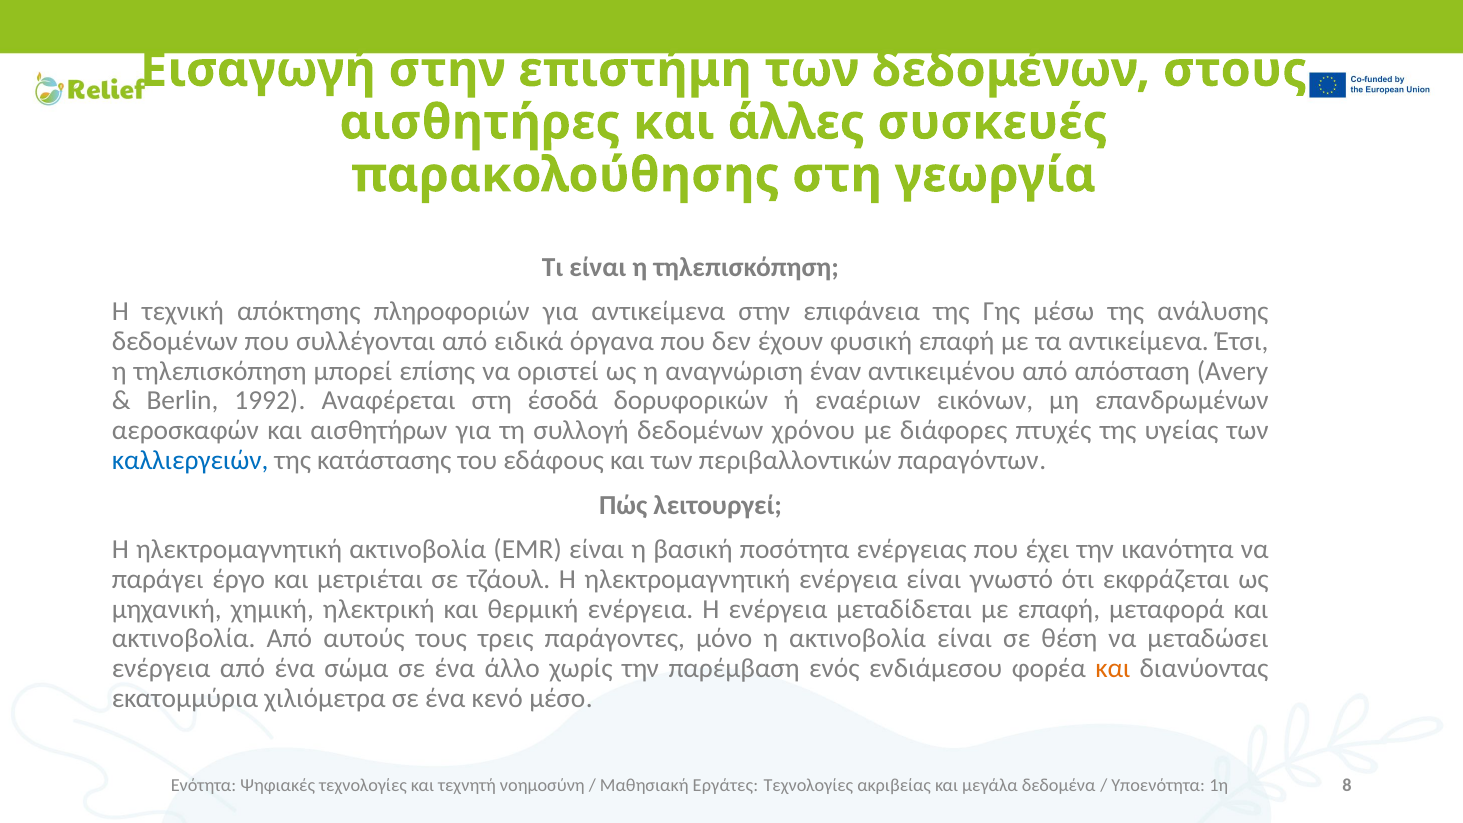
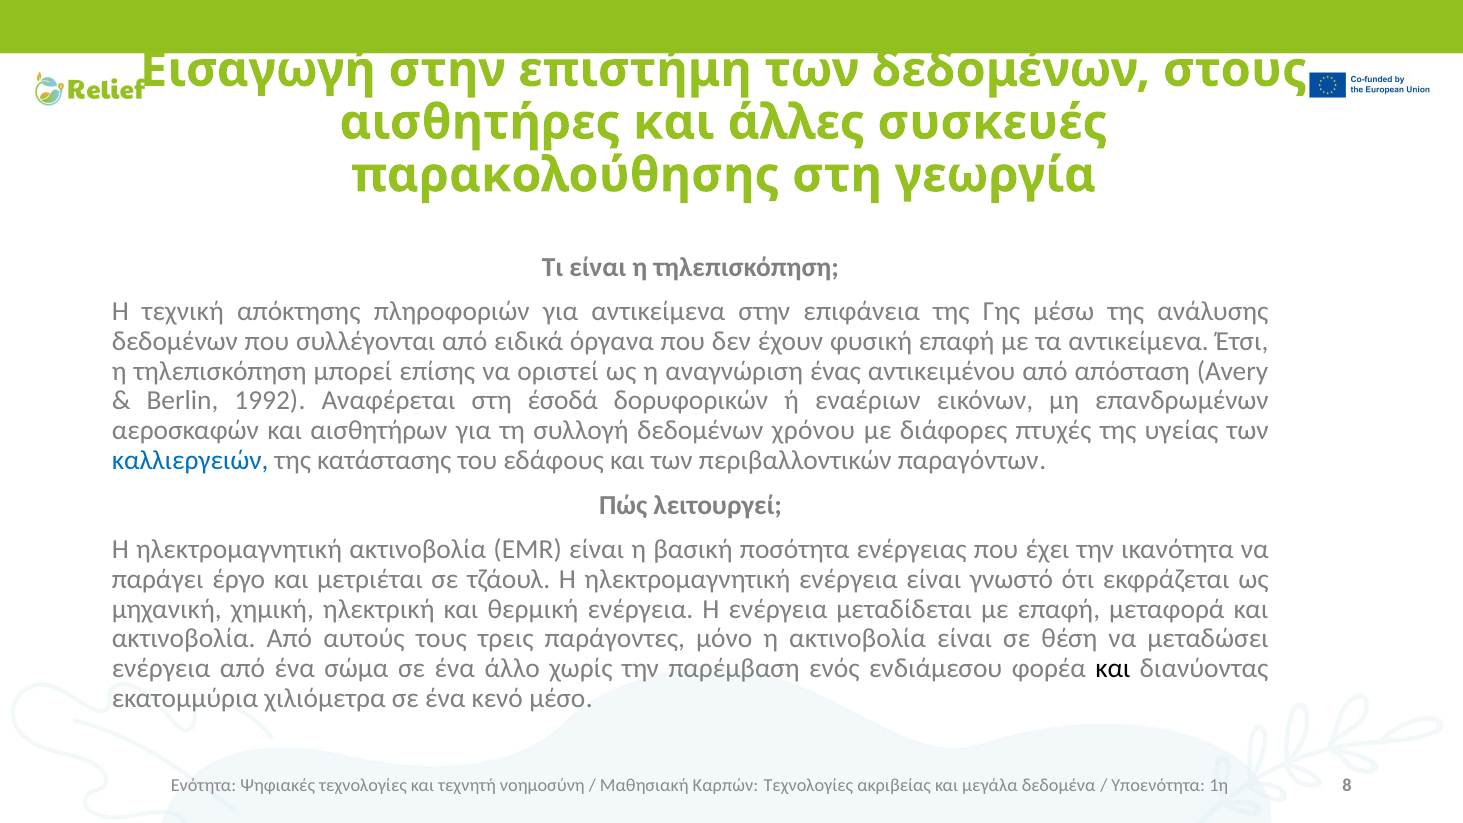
έναν: έναν -> ένας
και at (1113, 668) colour: orange -> black
Εργάτες: Εργάτες -> Καρπών
